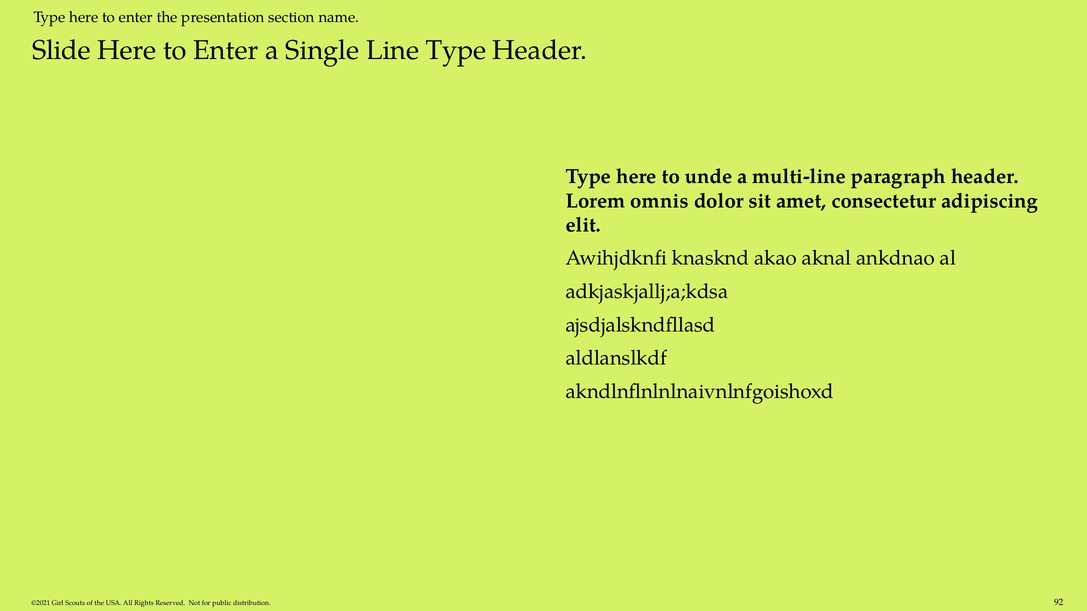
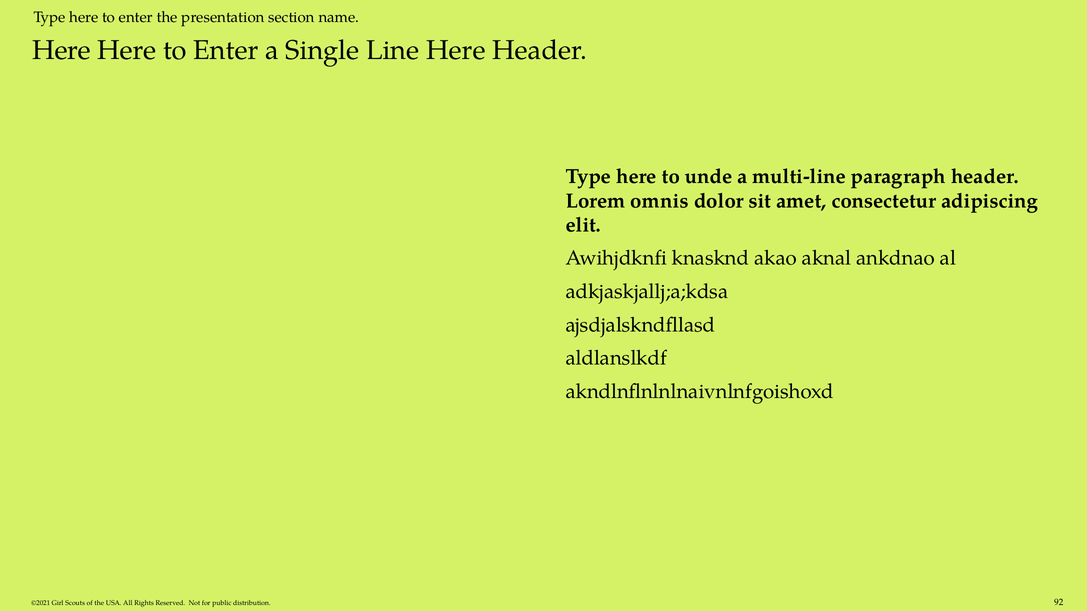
Slide at (61, 51): Slide -> Here
Line Type: Type -> Here
